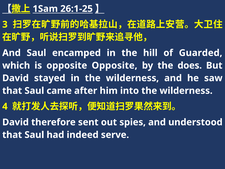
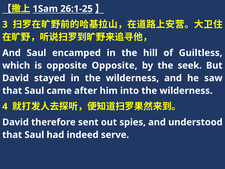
Guarded: Guarded -> Guiltless
does: does -> seek
